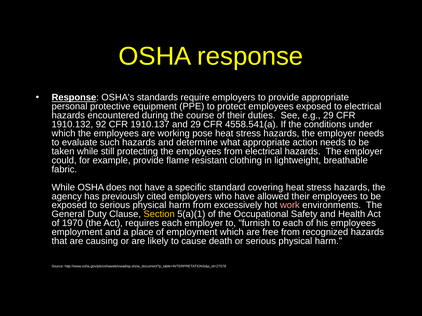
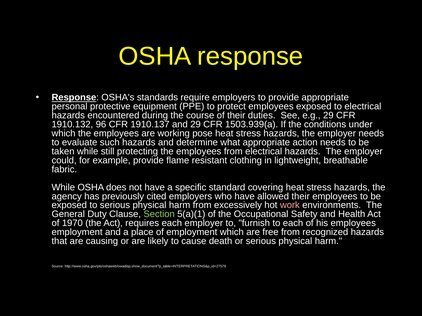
92: 92 -> 96
4558.541(a: 4558.541(a -> 1503.939(a
Section colour: yellow -> light green
